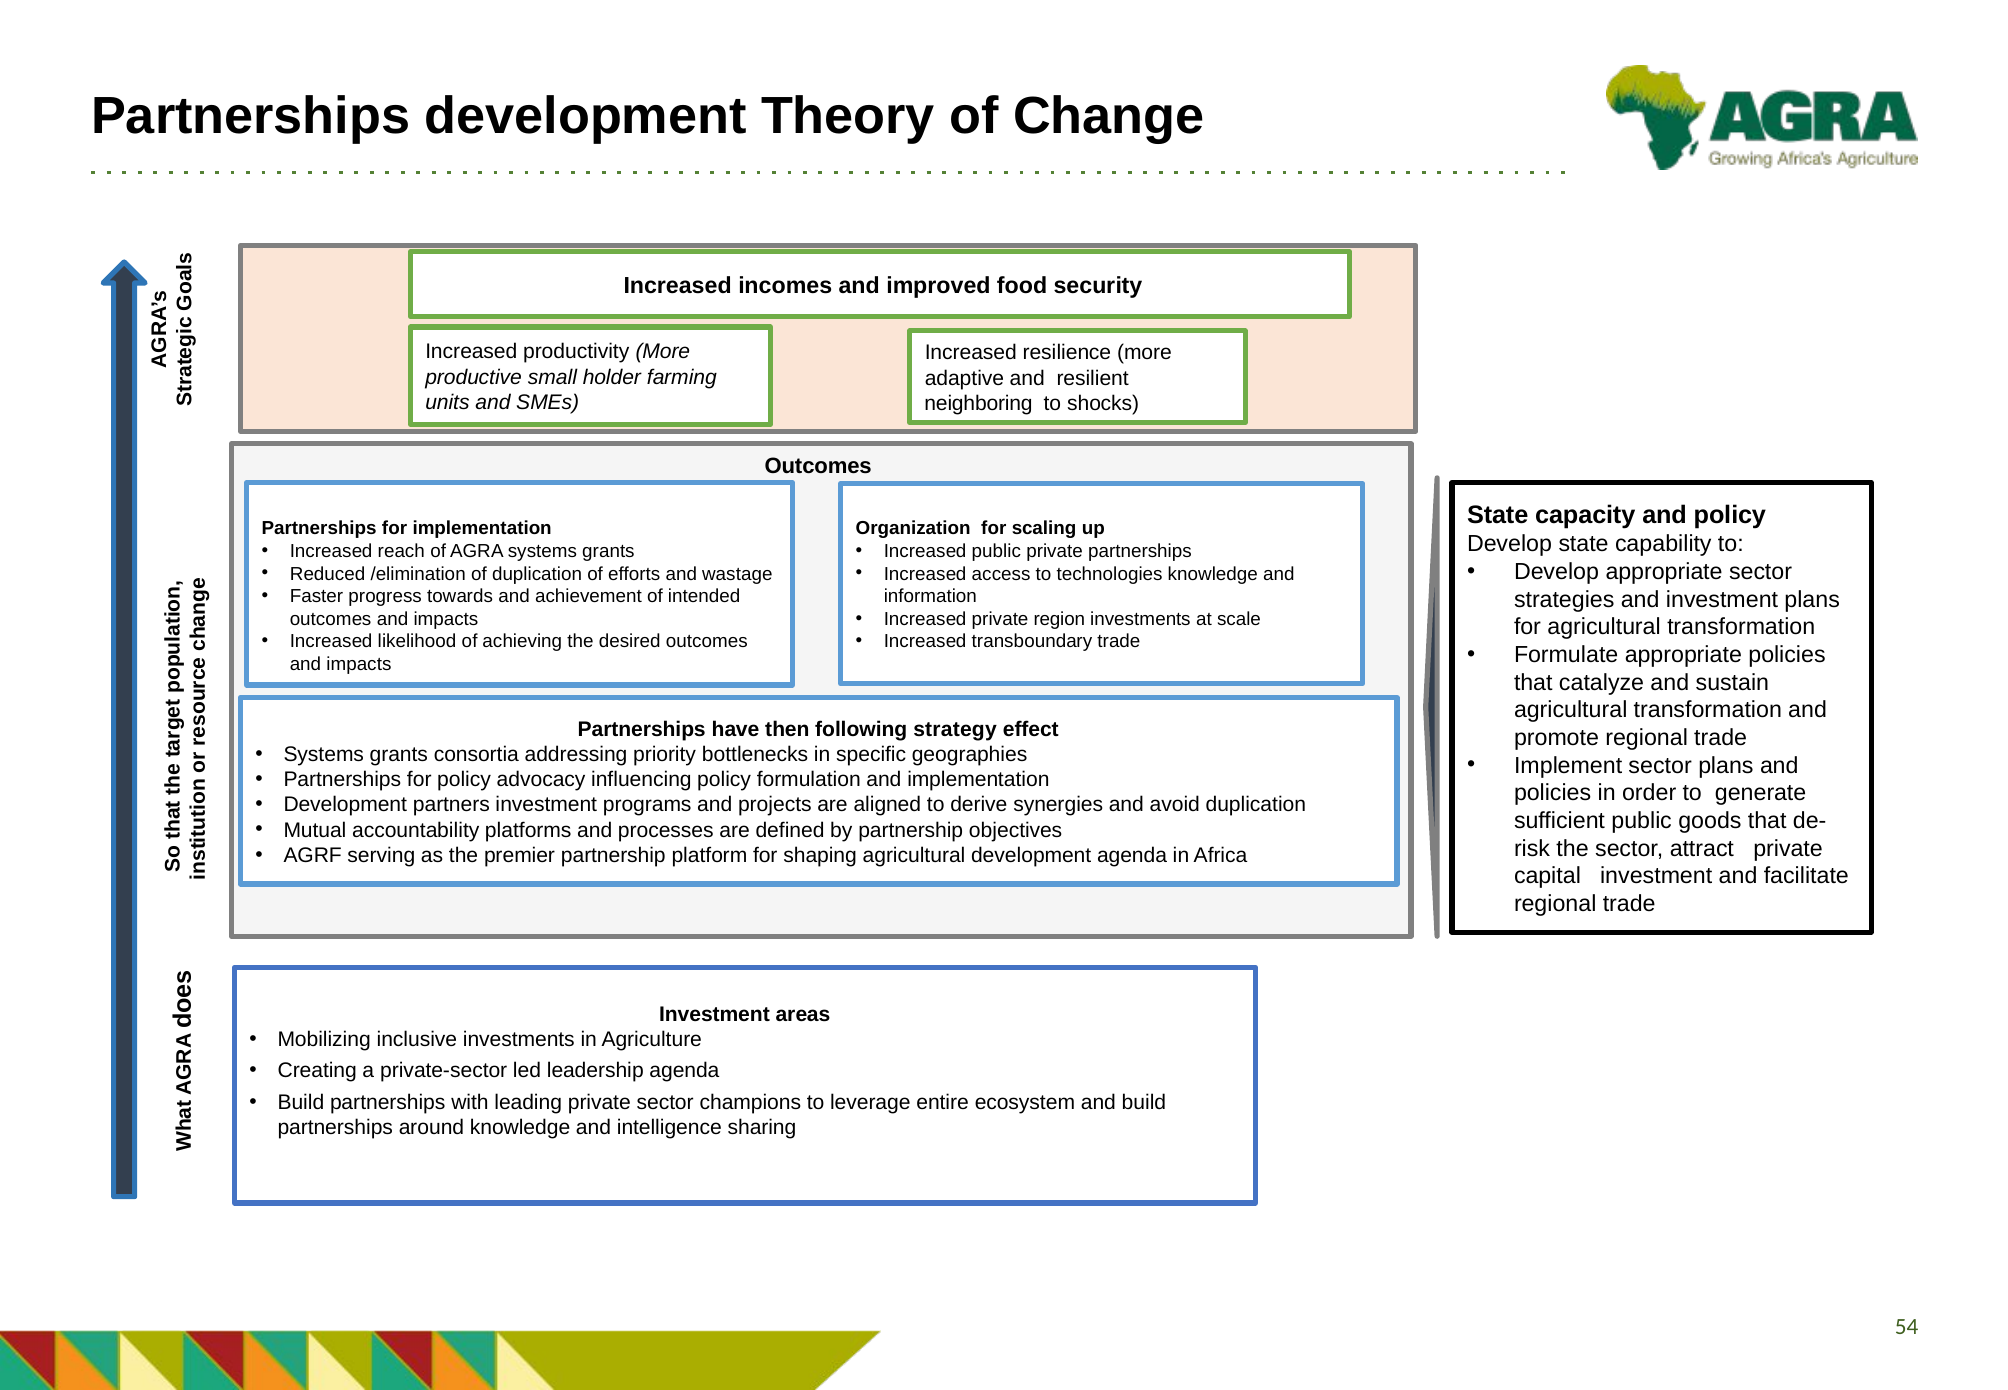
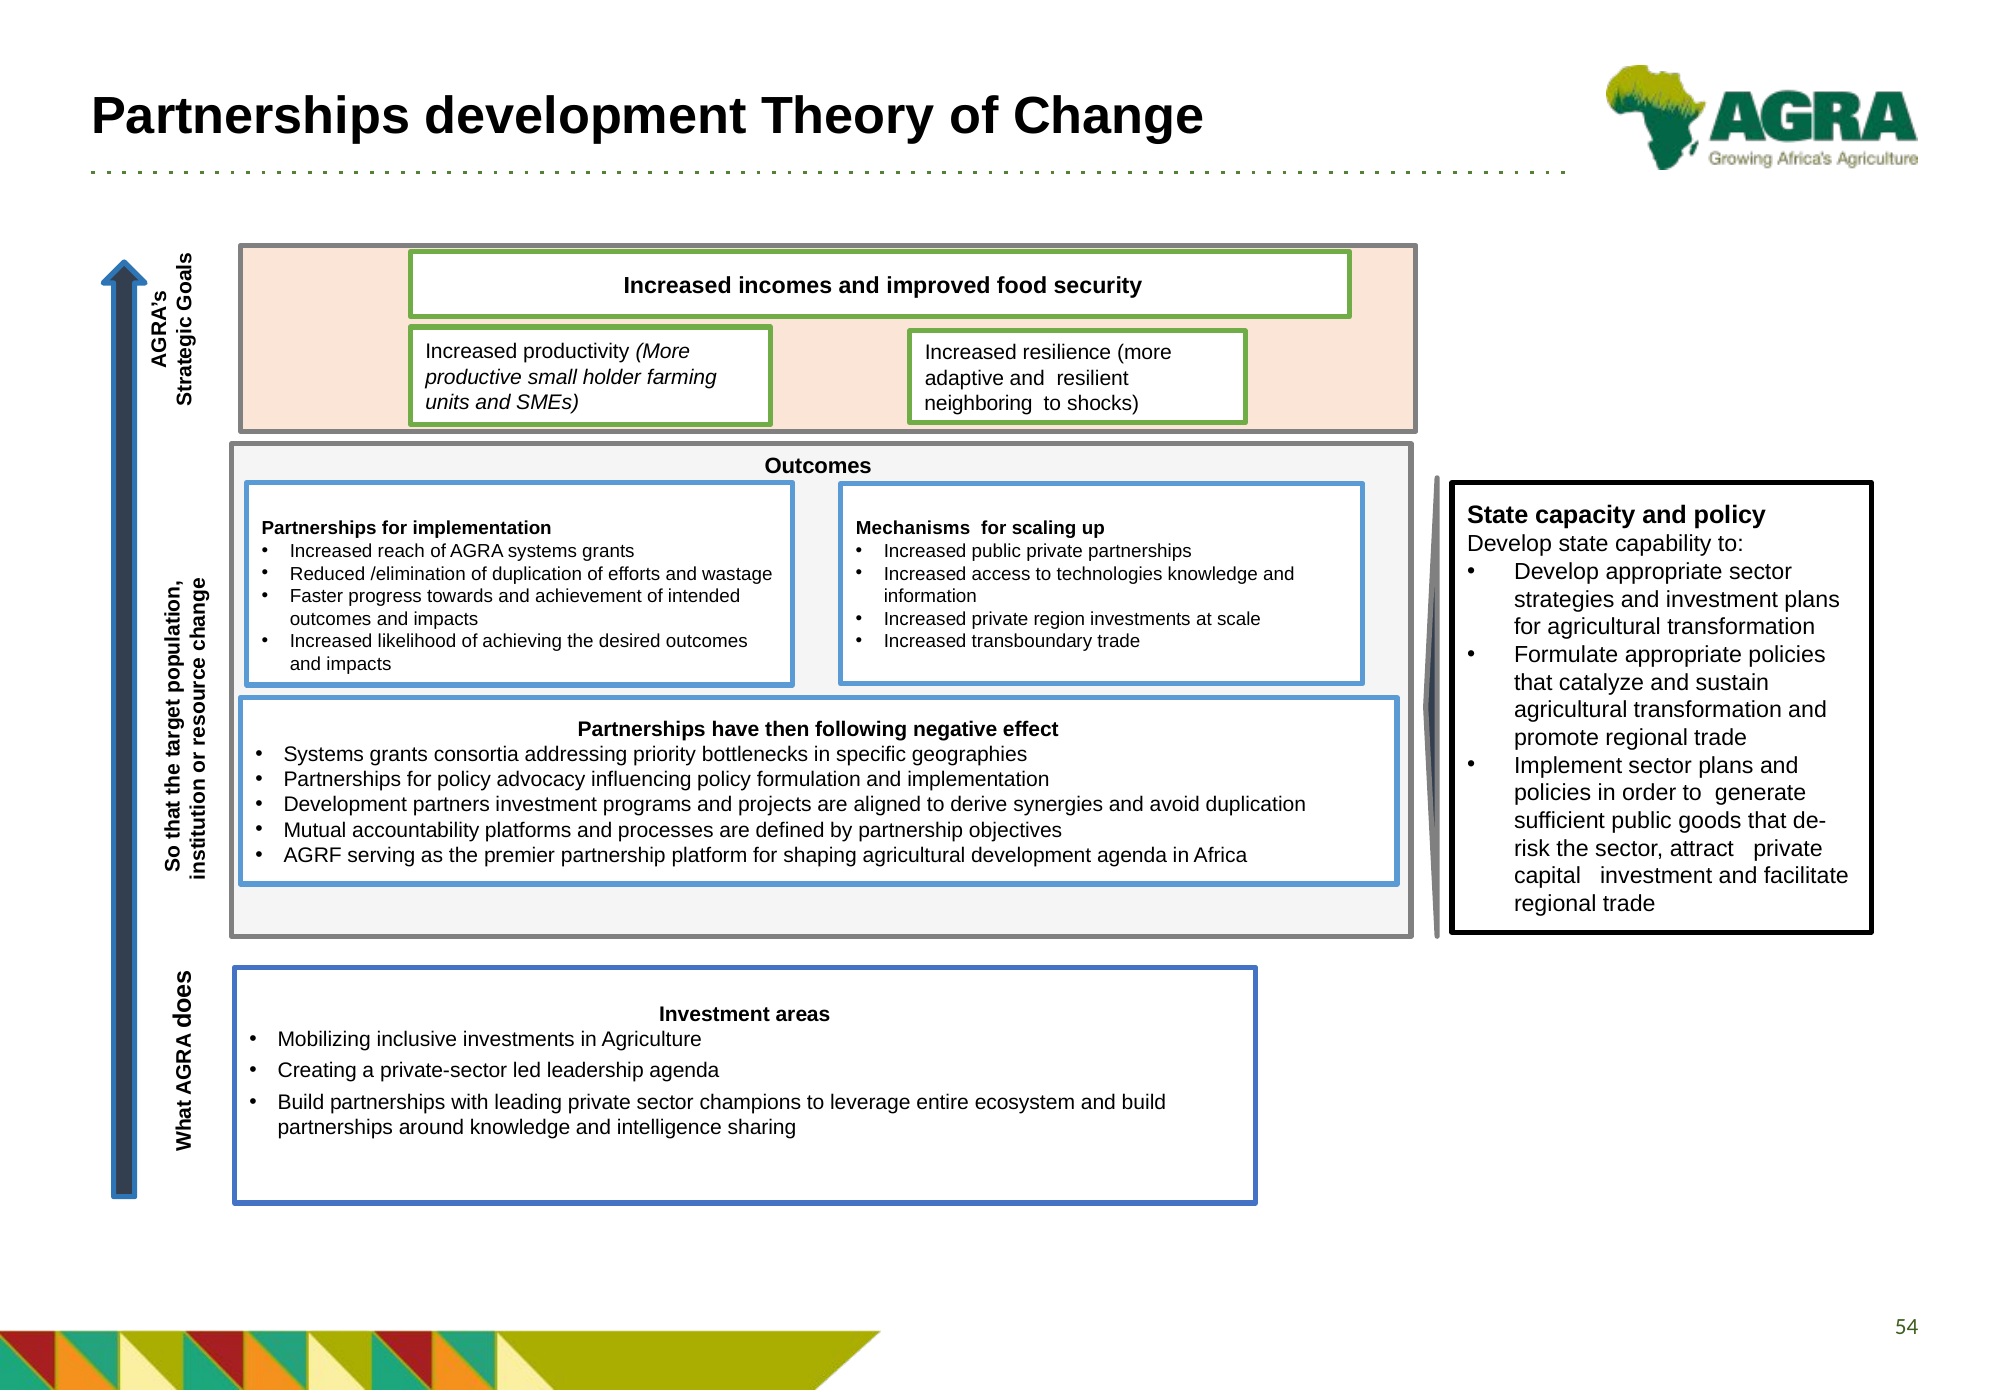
Organization: Organization -> Mechanisms
strategy: strategy -> negative
